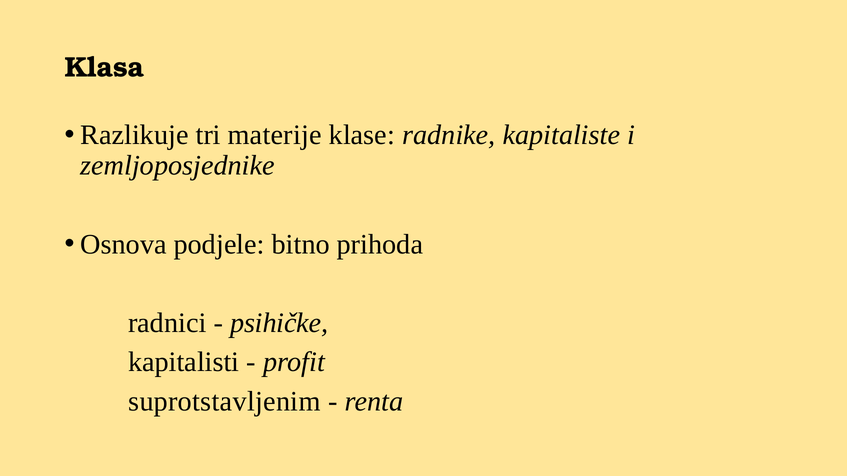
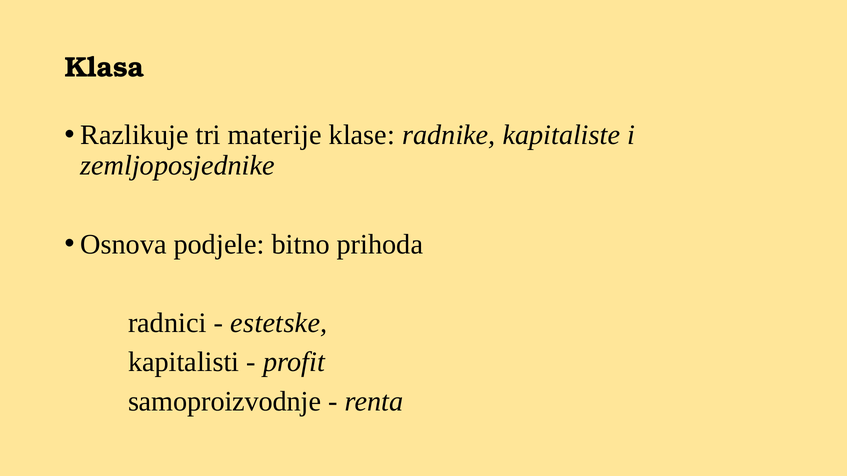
psihičke: psihičke -> estetske
suprotstavljenim: suprotstavljenim -> samoproizvodnje
